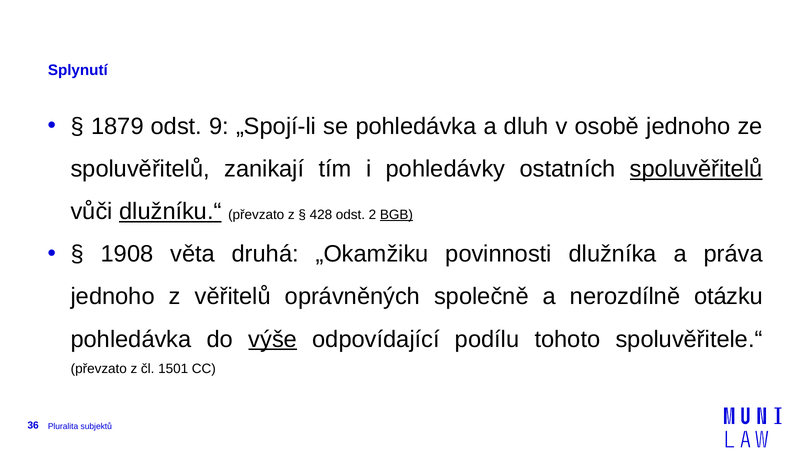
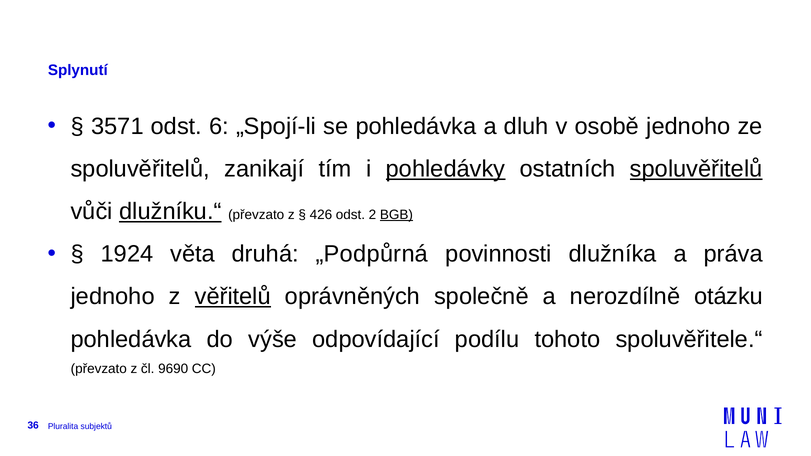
1879: 1879 -> 3571
9: 9 -> 6
pohledávky underline: none -> present
428: 428 -> 426
1908: 1908 -> 1924
„Okamžiku: „Okamžiku -> „Podpůrná
věřitelů underline: none -> present
výše underline: present -> none
1501: 1501 -> 9690
